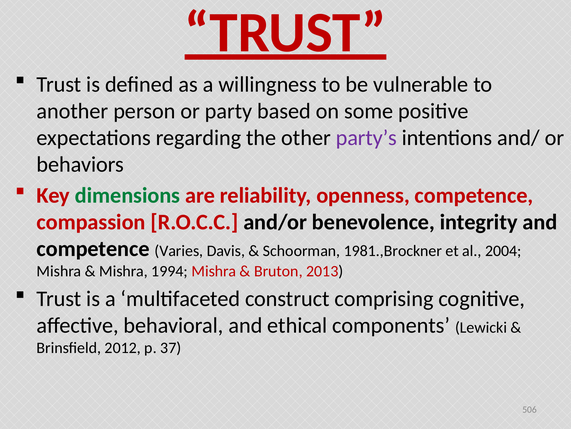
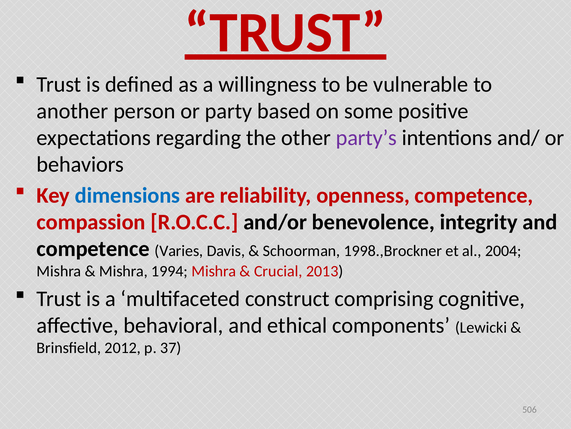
dimensions colour: green -> blue
1981.,Brockner: 1981.,Brockner -> 1998.,Brockner
Bruton: Bruton -> Crucial
